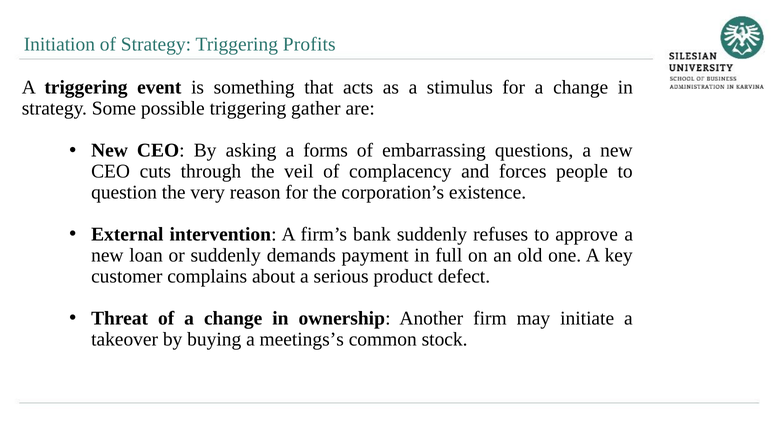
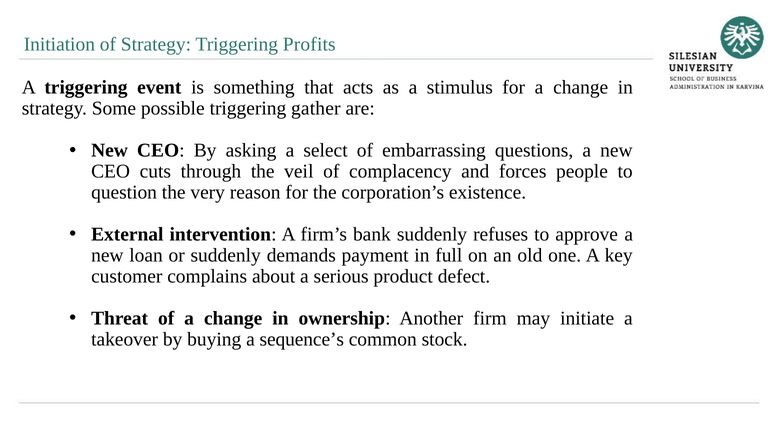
forms: forms -> select
meetings’s: meetings’s -> sequence’s
